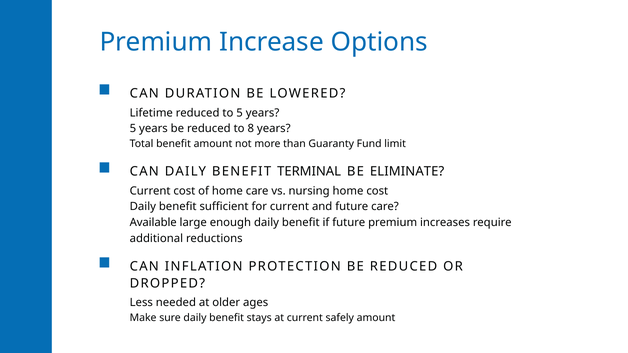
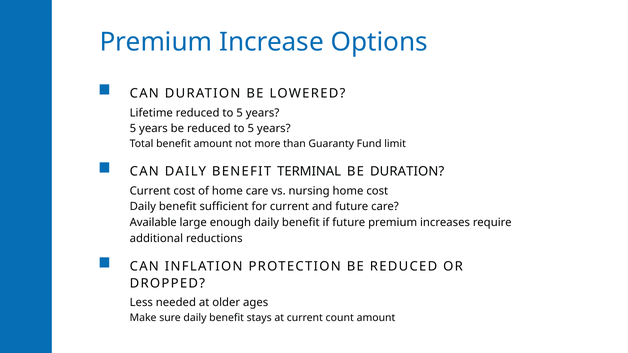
be reduced to 8: 8 -> 5
BE ELIMINATE: ELIMINATE -> DURATION
safely: safely -> count
